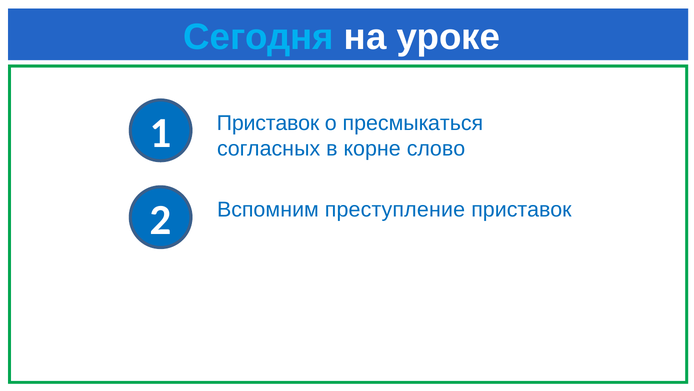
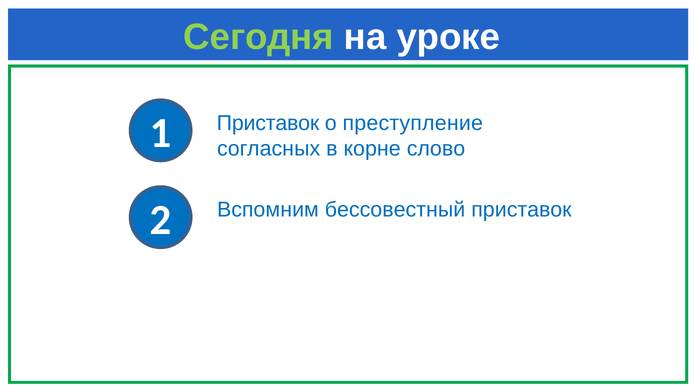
Сегодня colour: light blue -> light green
пресмыкаться: пресмыкаться -> преступление
преступление: преступление -> бессовестный
